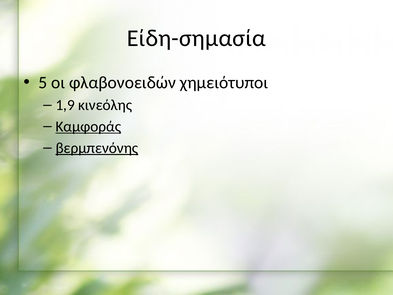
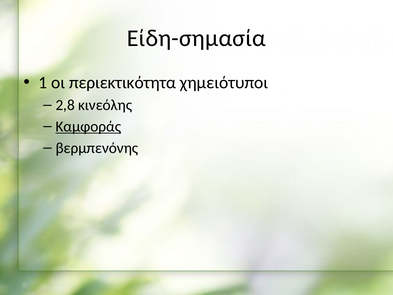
5: 5 -> 1
φλαβονοειδών: φλαβονοειδών -> περιεκτικότητα
1,9: 1,9 -> 2,8
βερμπενόνης underline: present -> none
